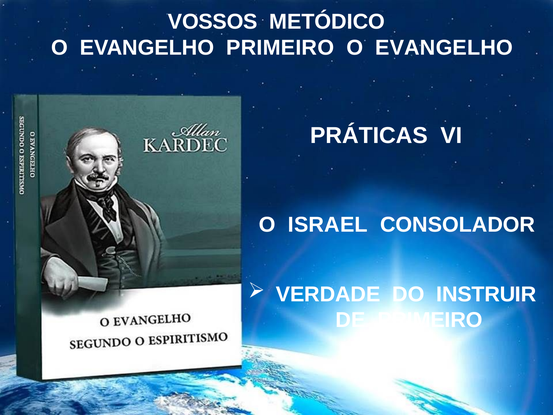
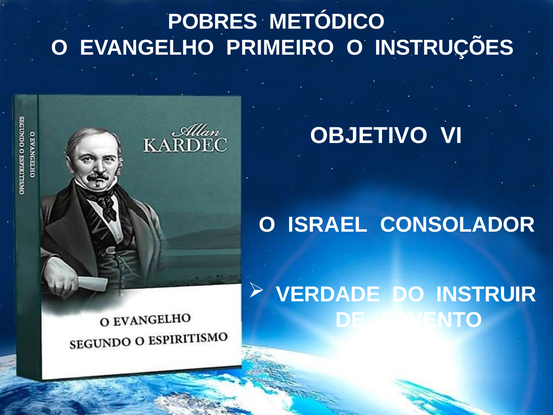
VOSSOS: VOSSOS -> POBRES
EVANGELHO at (444, 48): EVANGELHO -> INSTRUÇÕES
PRÁTICAS: PRÁTICAS -> OBJETIVO
DE PRIMEIRO: PRIMEIRO -> ADVENTO
